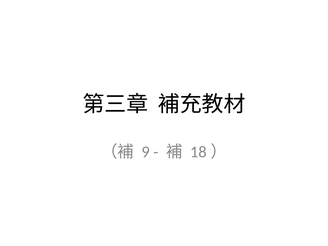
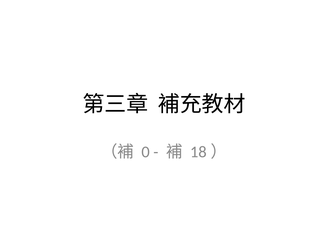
9: 9 -> 0
